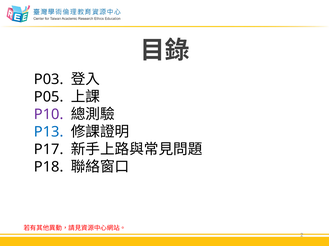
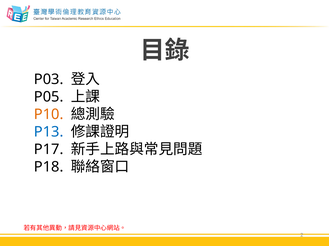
P10 colour: purple -> orange
